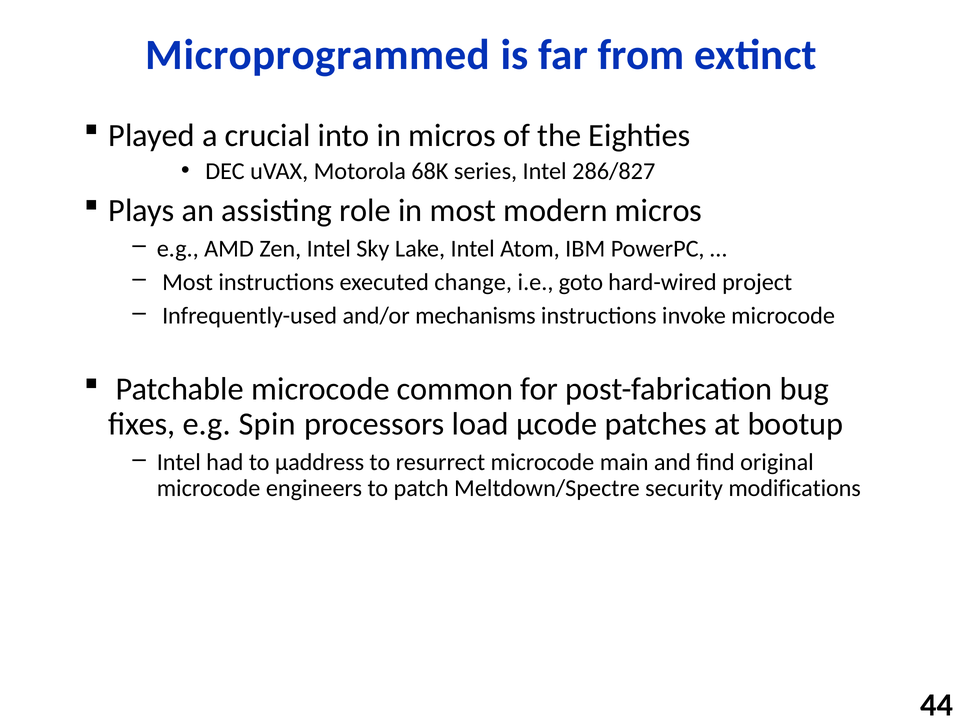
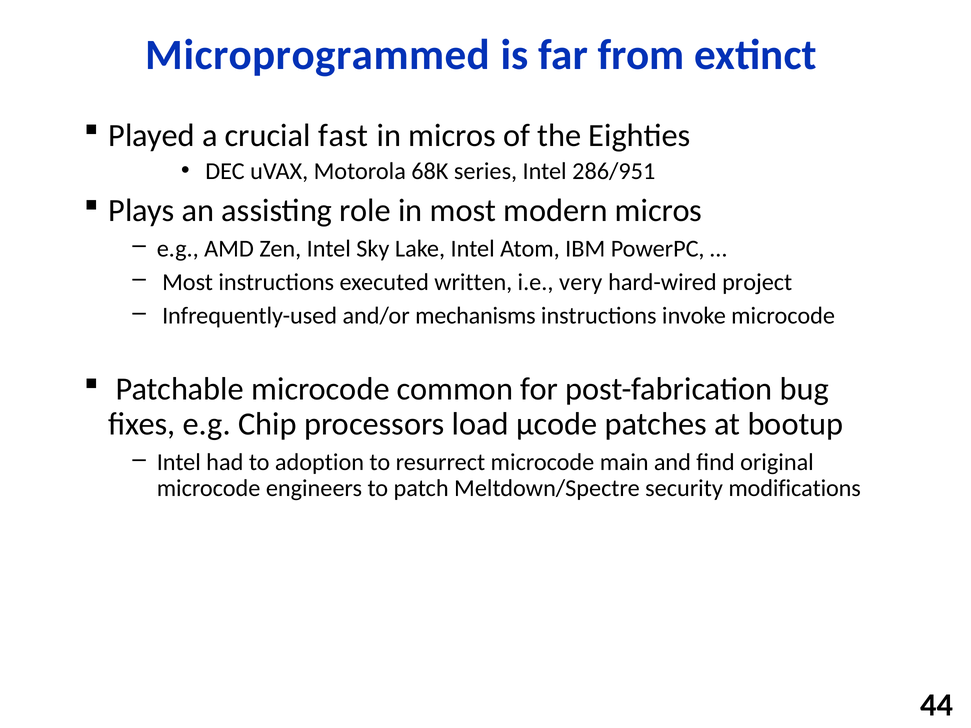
into: into -> fast
286/827: 286/827 -> 286/951
change: change -> written
goto: goto -> very
Spin: Spin -> Chip
µaddress: µaddress -> adoption
